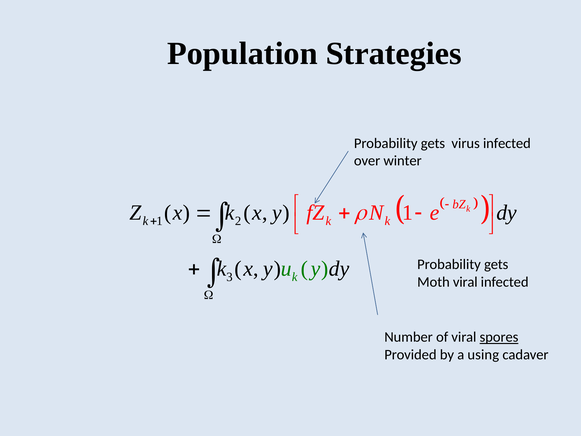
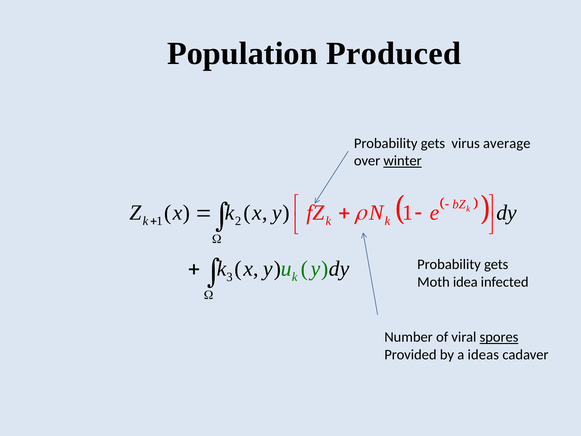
Strategies: Strategies -> Produced
virus infected: infected -> average
winter underline: none -> present
Moth viral: viral -> idea
using: using -> ideas
